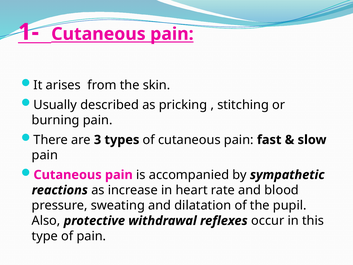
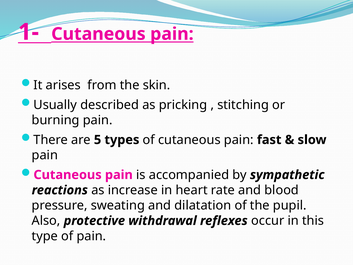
3: 3 -> 5
